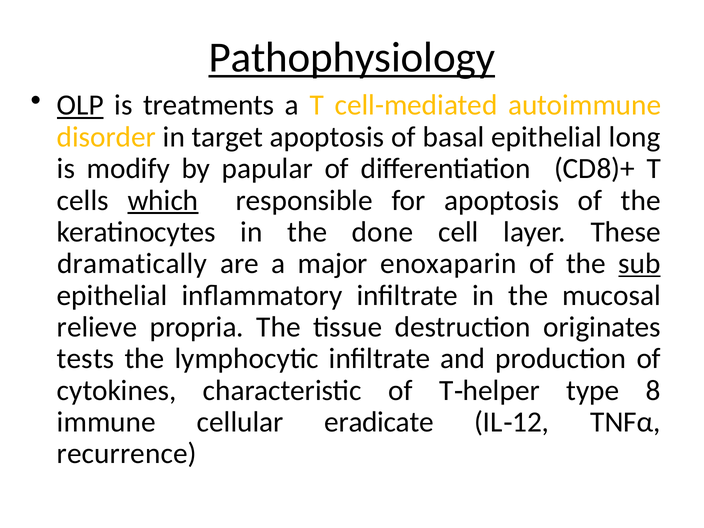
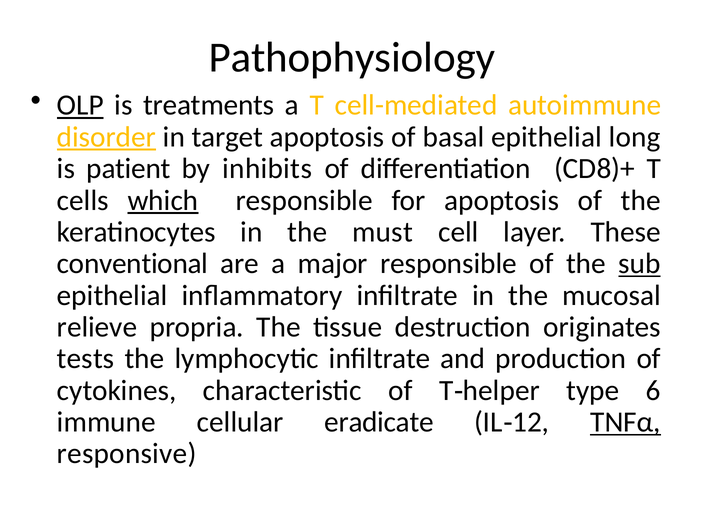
Pathophysiology underline: present -> none
disorder underline: none -> present
modify: modify -> patient
papular: papular -> inhibits
done: done -> must
dramatically: dramatically -> conventional
major enoxaparin: enoxaparin -> responsible
8: 8 -> 6
TNFα underline: none -> present
recurrence: recurrence -> responsive
